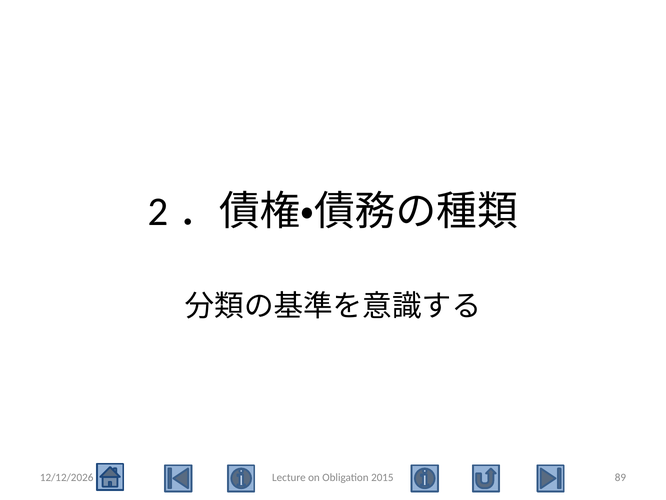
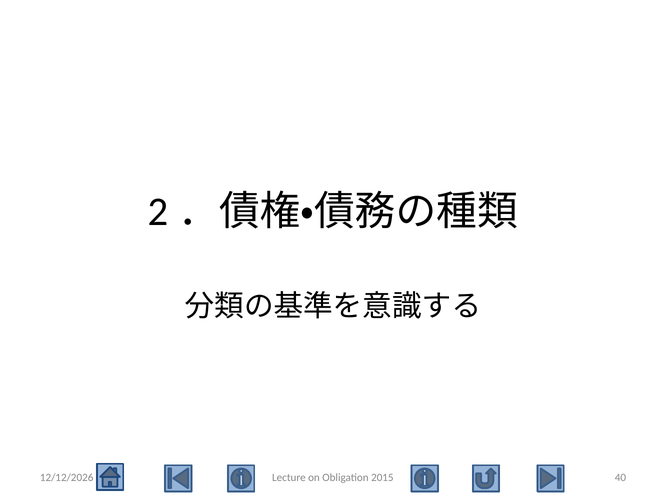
89: 89 -> 40
